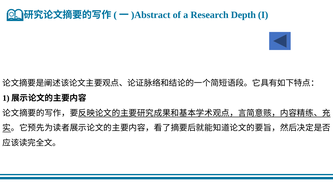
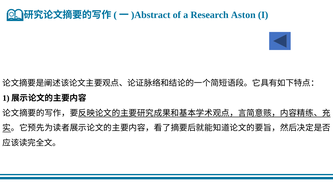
Depth: Depth -> Aston
